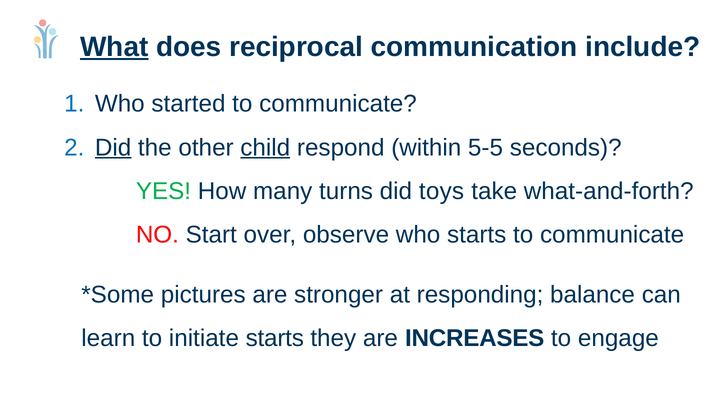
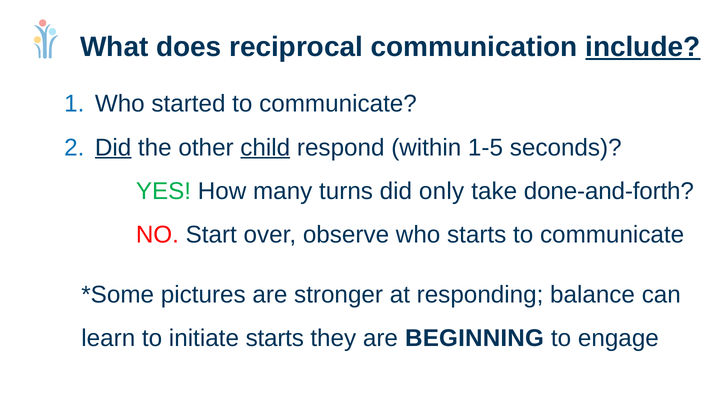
What underline: present -> none
include underline: none -> present
5-5: 5-5 -> 1-5
toys: toys -> only
what-and-forth: what-and-forth -> done-and-forth
INCREASES: INCREASES -> BEGINNING
